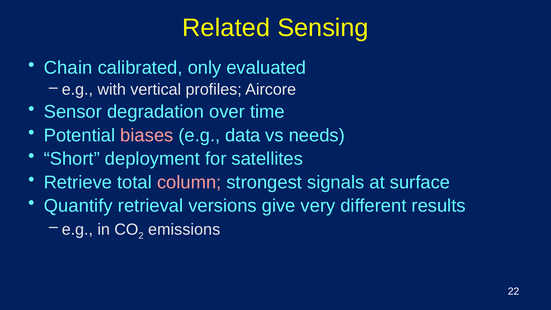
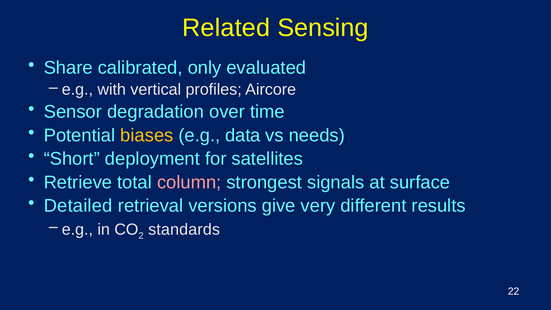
Chain: Chain -> Share
biases colour: pink -> yellow
Quantify: Quantify -> Detailed
emissions: emissions -> standards
